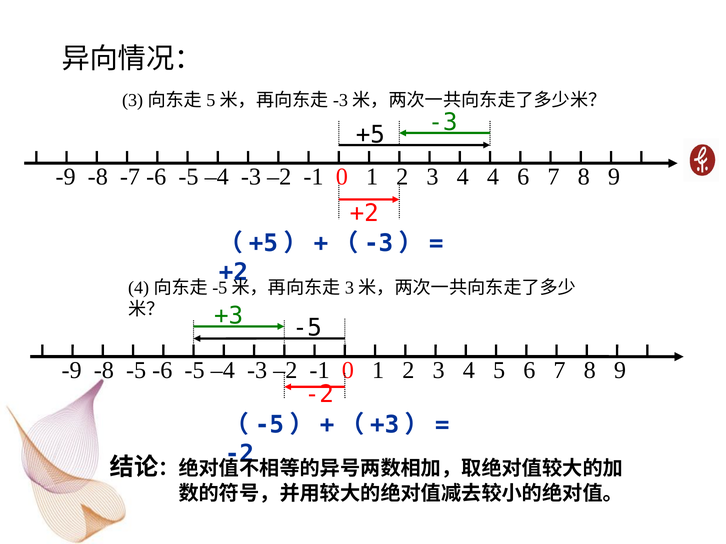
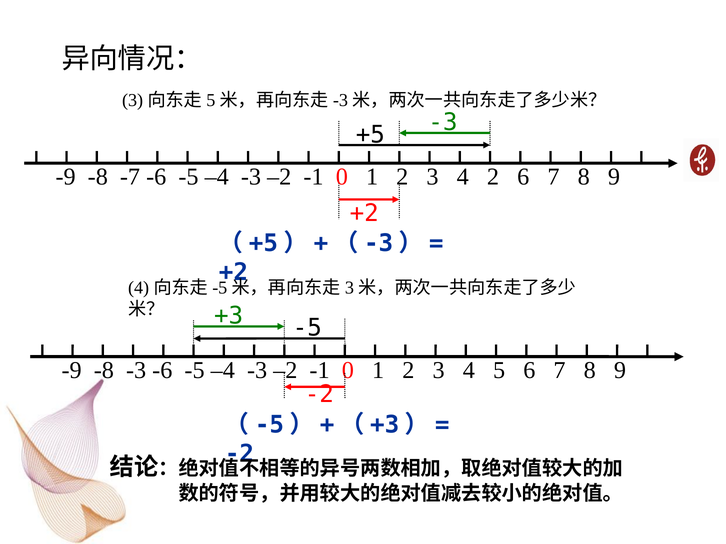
4 4: 4 -> 2
-8 -5: -5 -> -3
